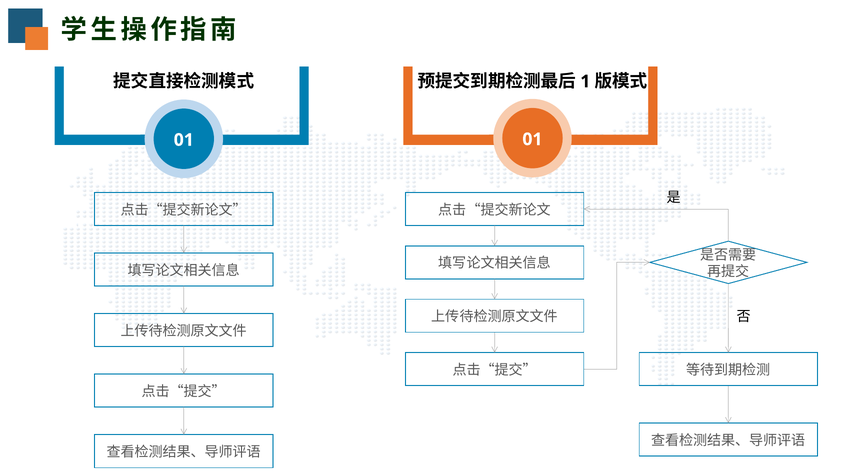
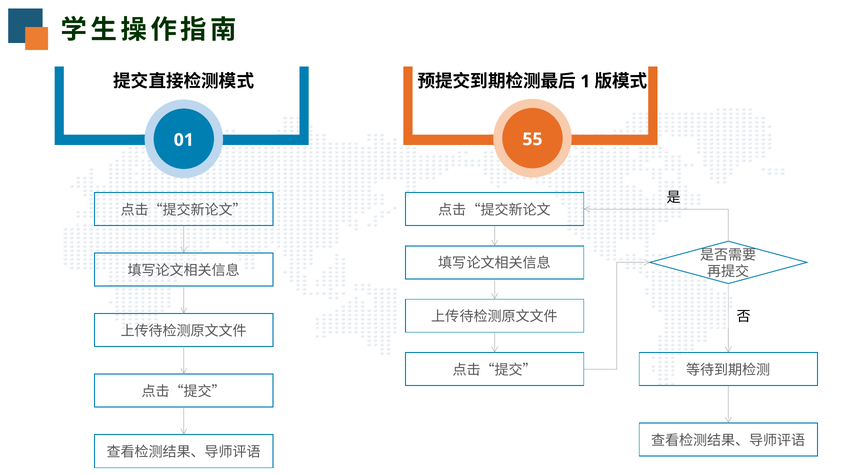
01 01: 01 -> 55
